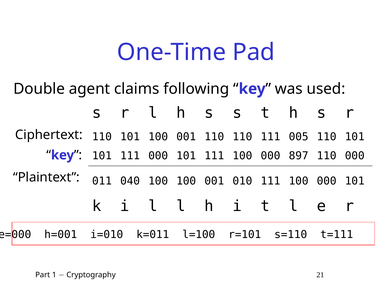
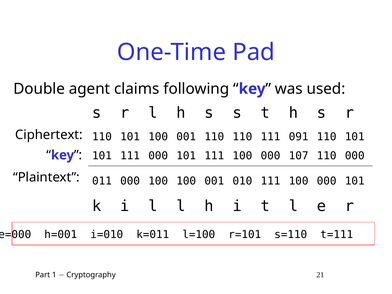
005: 005 -> 091
897: 897 -> 107
011 040: 040 -> 000
